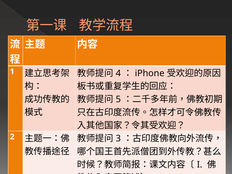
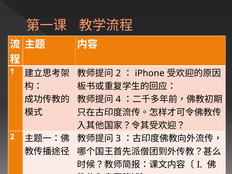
4 at (118, 73): 4 -> 2
5: 5 -> 4
